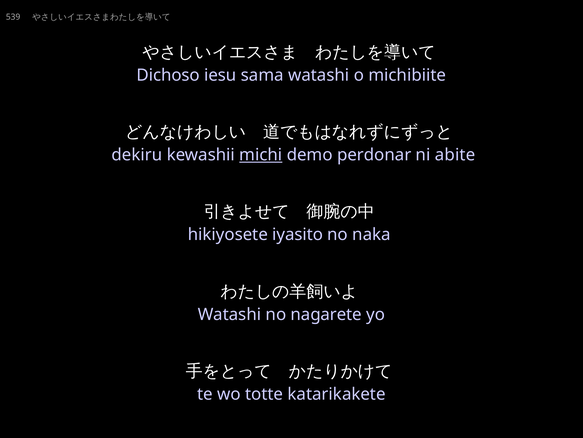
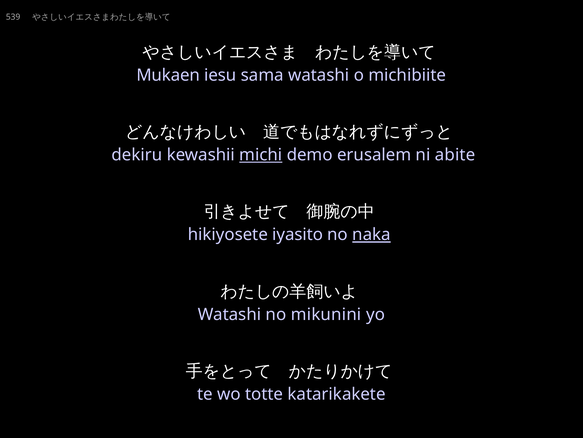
Dichoso: Dichoso -> Mukaen
perdonar: perdonar -> erusalem
naka underline: none -> present
nagarete: nagarete -> mikunini
